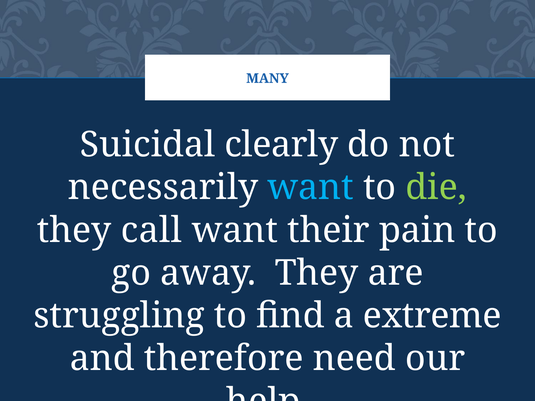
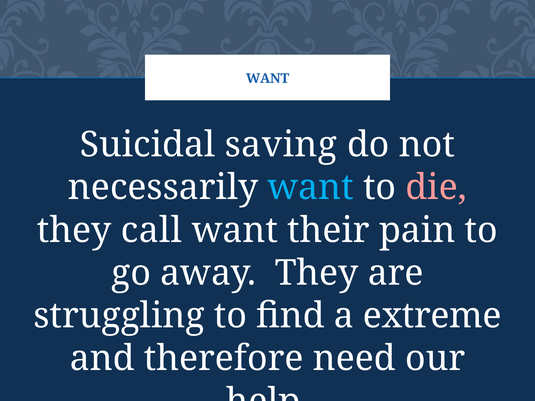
MANY at (267, 78): MANY -> WANT
clearly: clearly -> saving
die colour: light green -> pink
